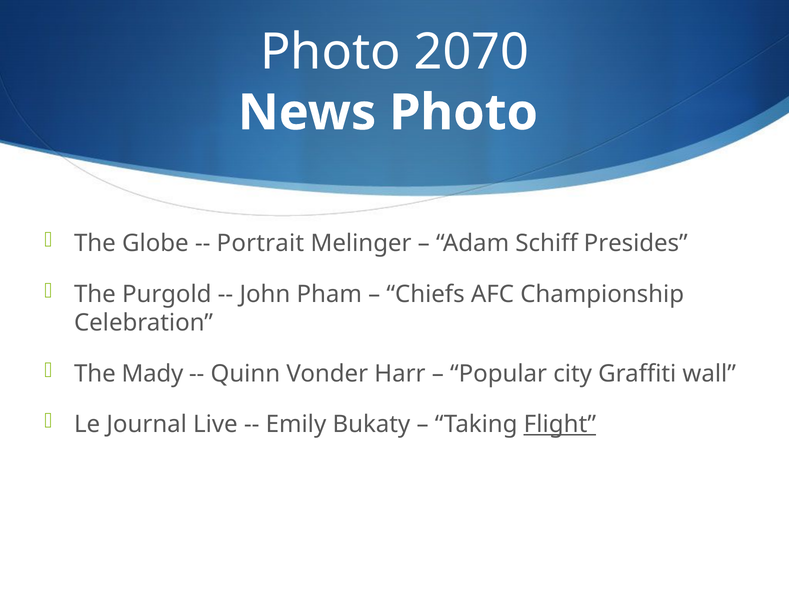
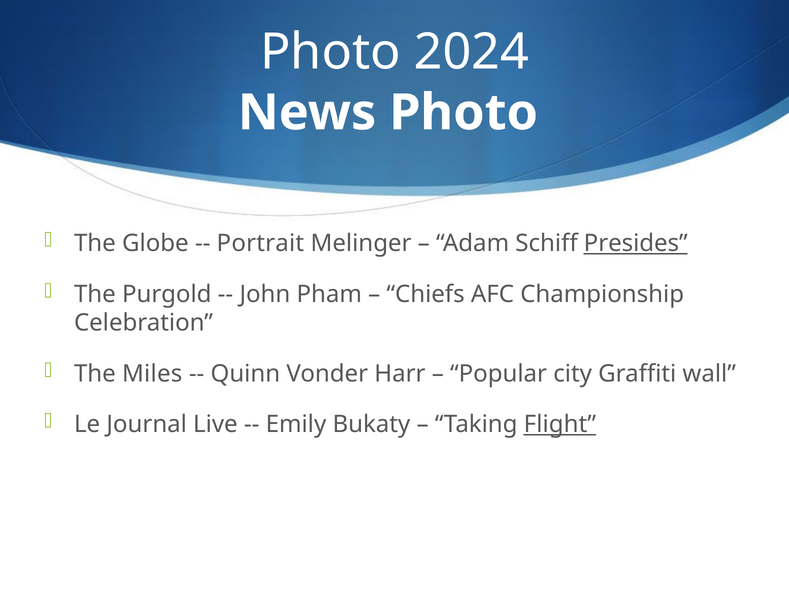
2070: 2070 -> 2024
Presides underline: none -> present
Mady: Mady -> Miles
